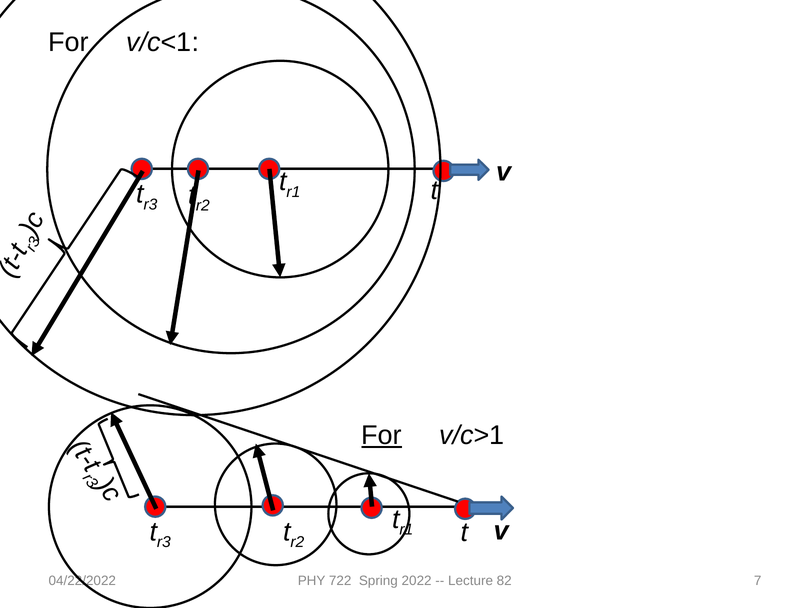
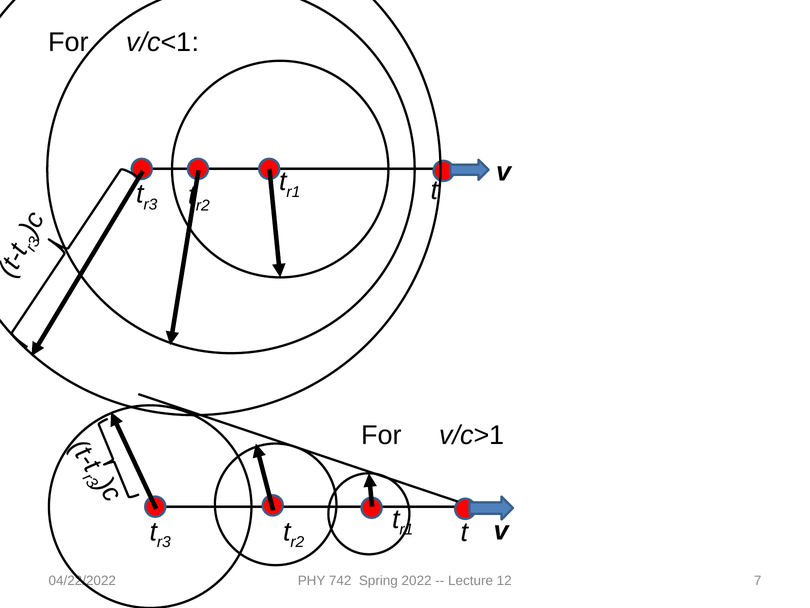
For at (382, 435) underline: present -> none
722: 722 -> 742
82: 82 -> 12
